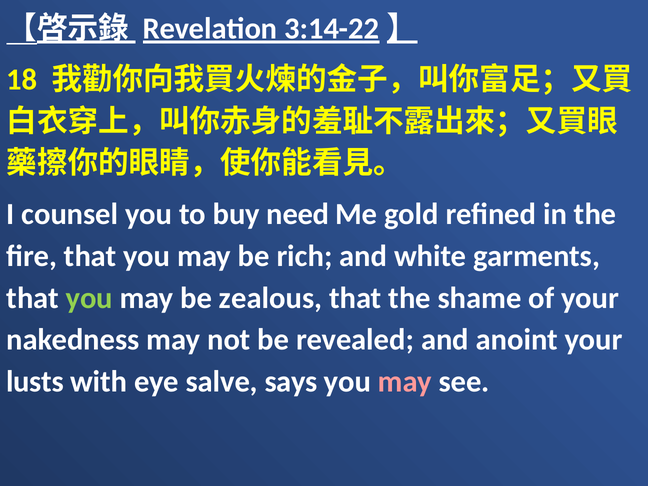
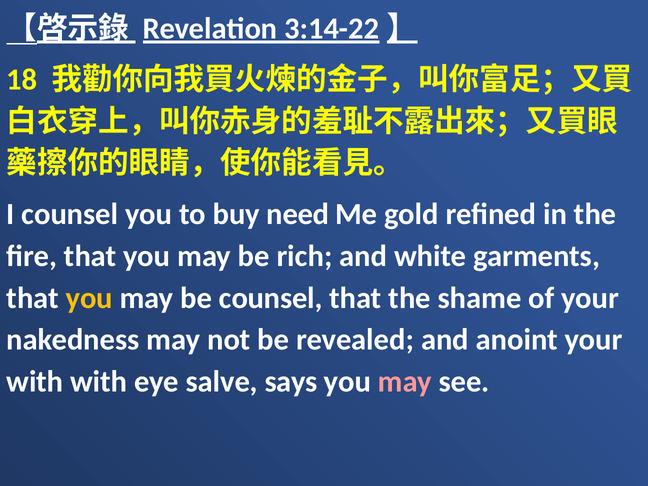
you at (89, 298) colour: light green -> yellow
be zealous: zealous -> counsel
lusts at (35, 382): lusts -> with
